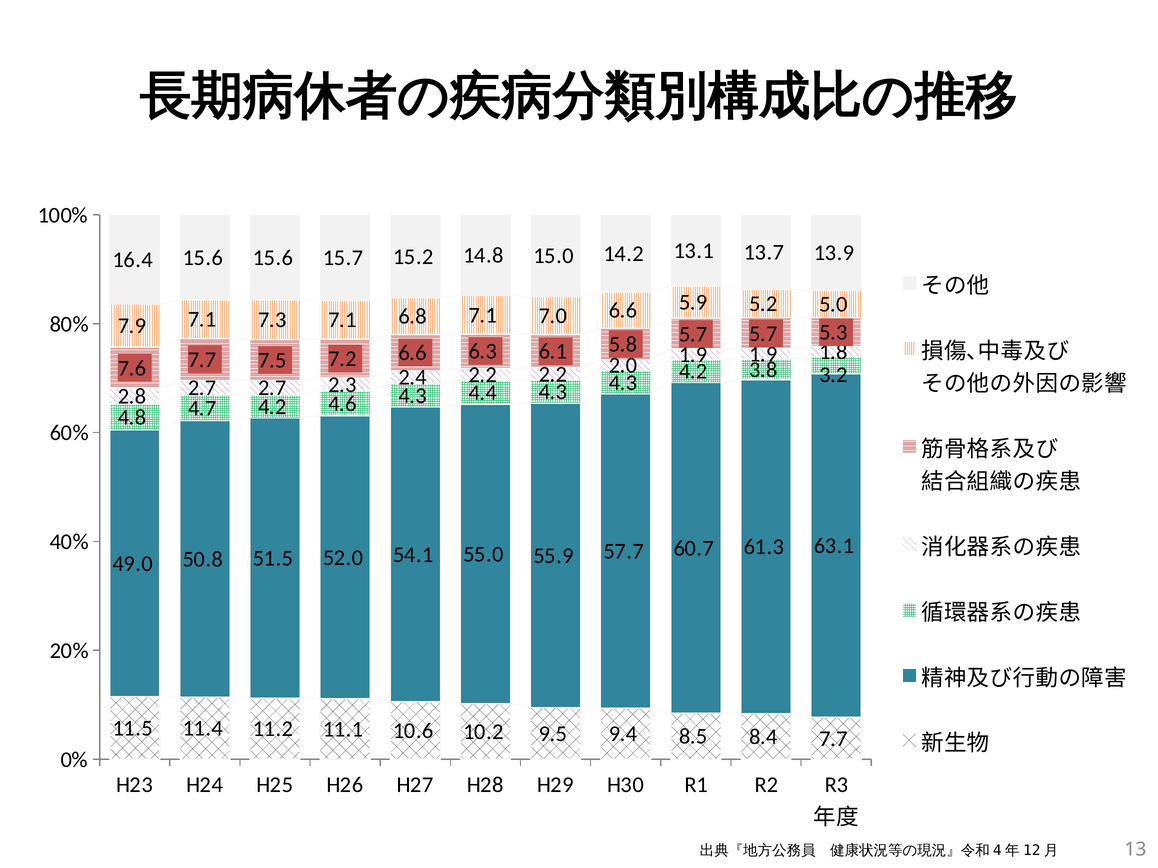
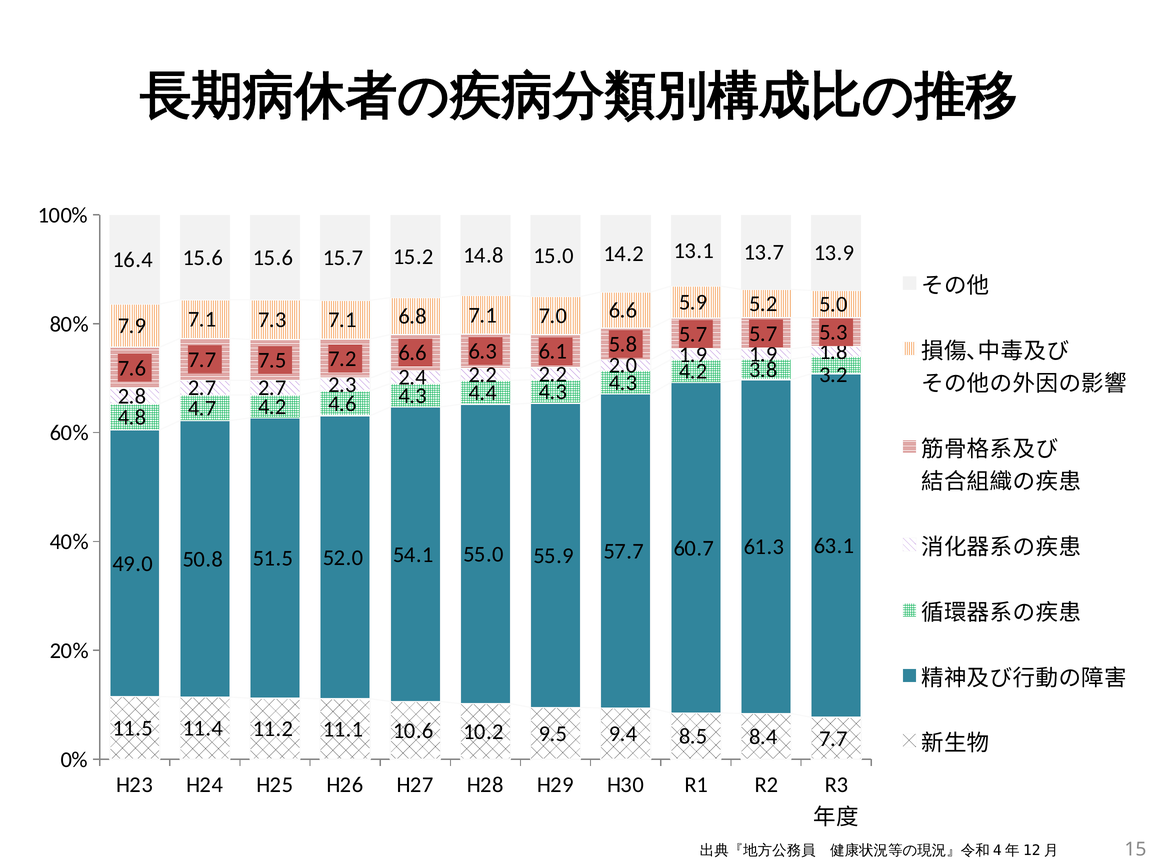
13: 13 -> 15
